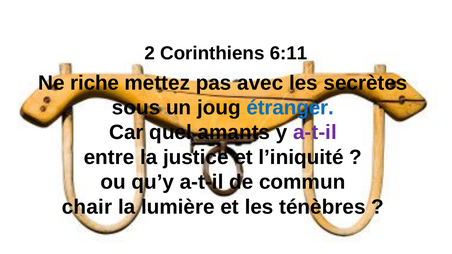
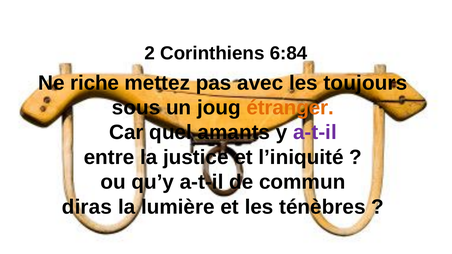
6:11: 6:11 -> 6:84
secrètes: secrètes -> toujours
étranger colour: blue -> orange
chair: chair -> diras
